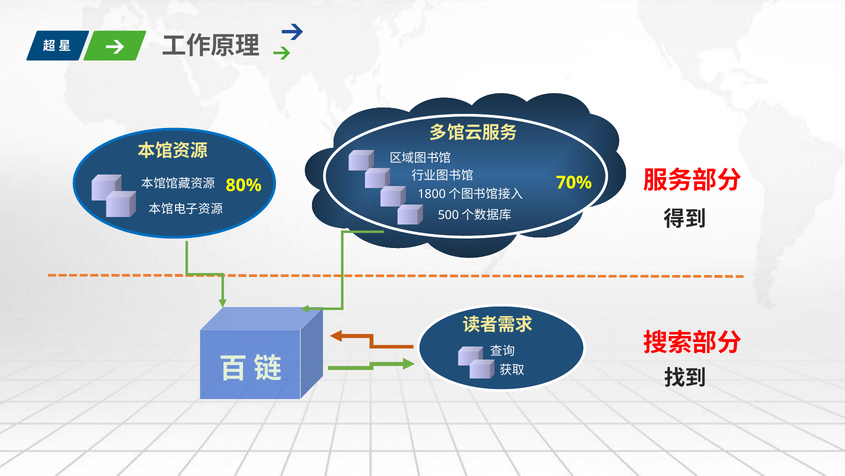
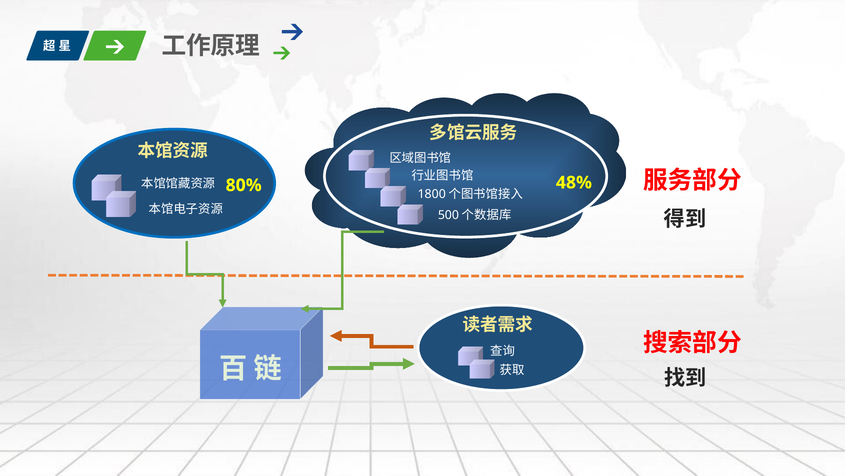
70%: 70% -> 48%
